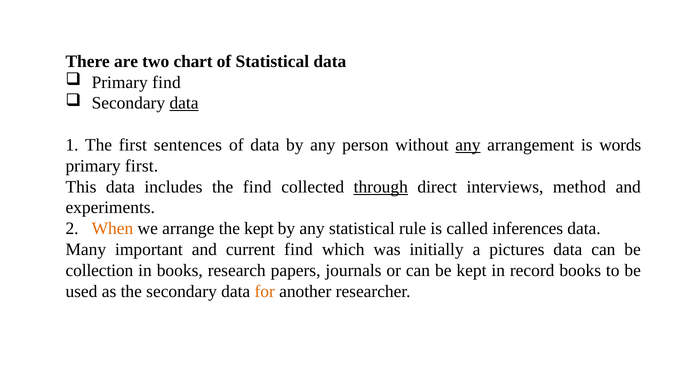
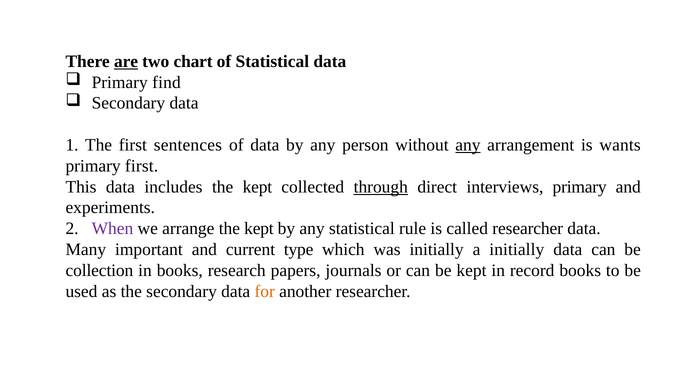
are underline: none -> present
data at (184, 103) underline: present -> none
words: words -> wants
includes the find: find -> kept
interviews method: method -> primary
When colour: orange -> purple
called inferences: inferences -> researcher
current find: find -> type
a pictures: pictures -> initially
